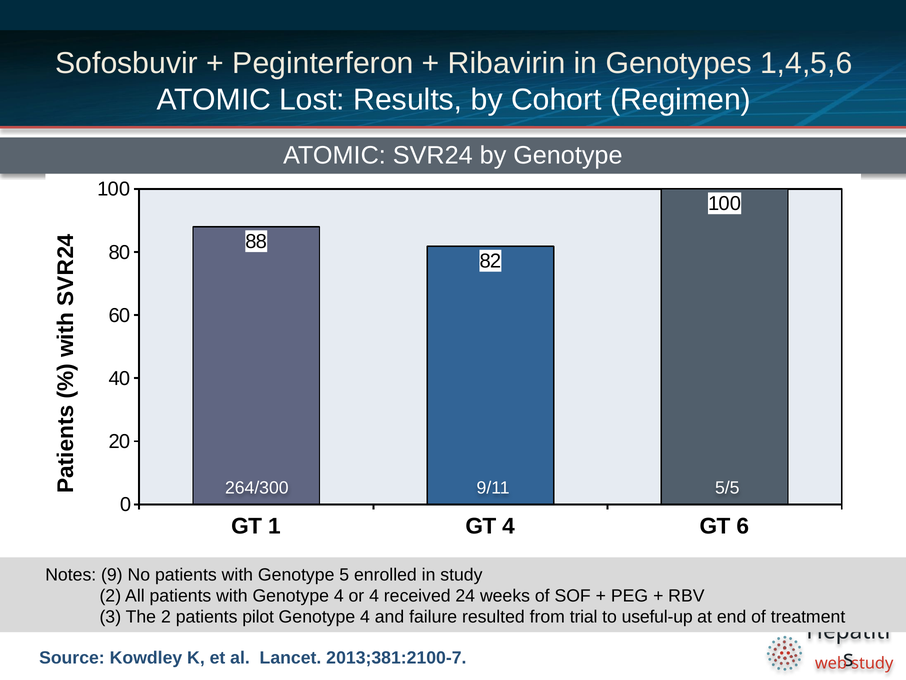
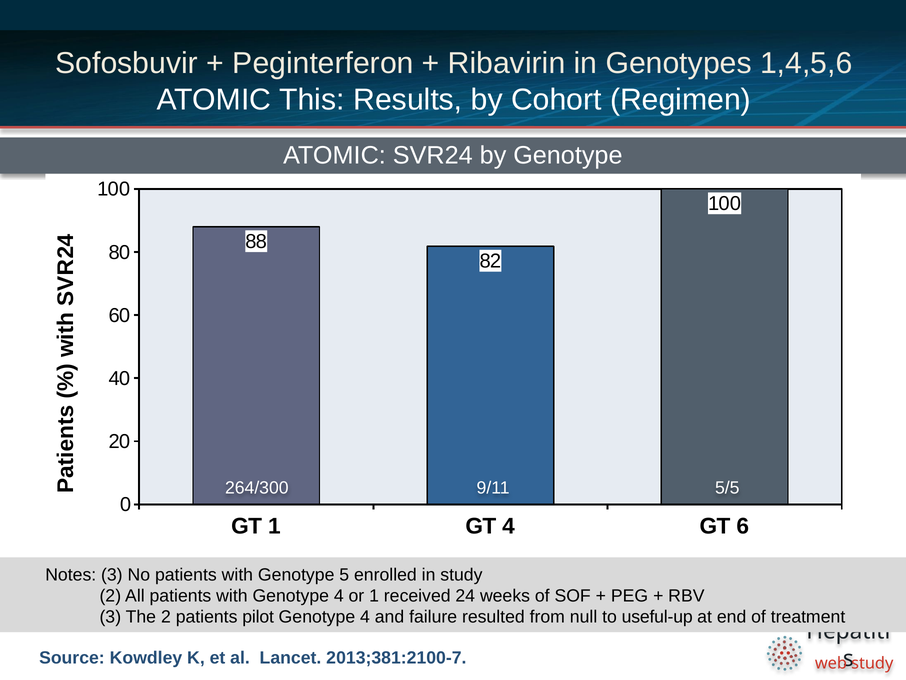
Lost: Lost -> This
Notes 9: 9 -> 3
or 4: 4 -> 1
trial: trial -> null
